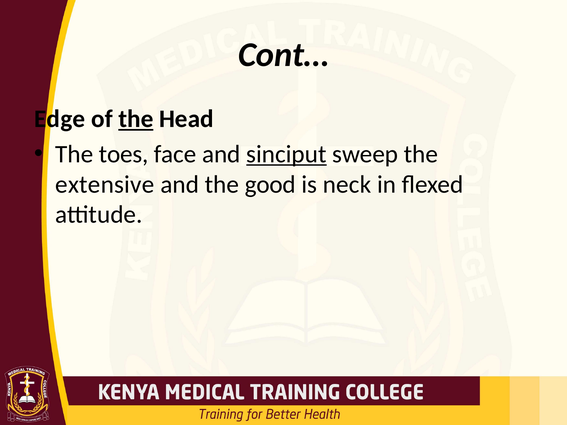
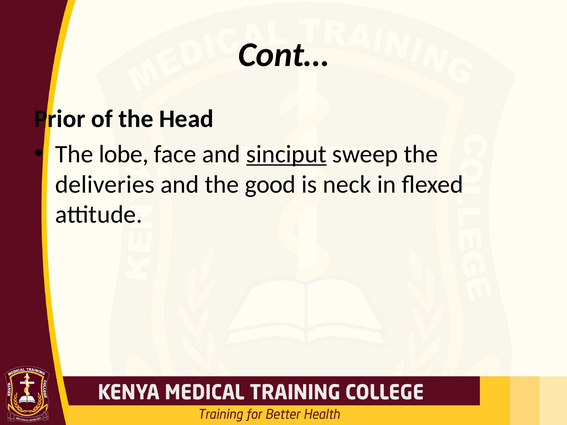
Edge: Edge -> Prior
the at (136, 119) underline: present -> none
toes: toes -> lobe
extensive: extensive -> deliveries
